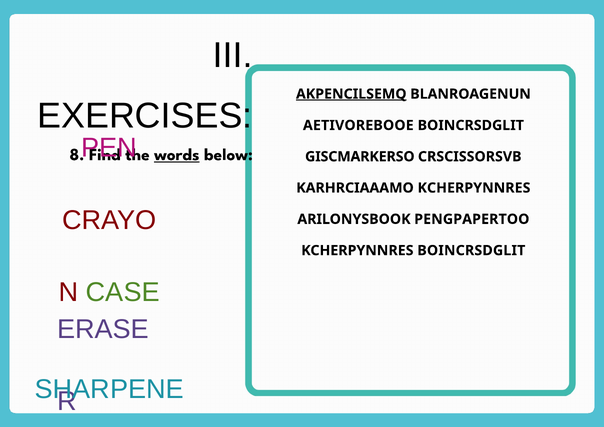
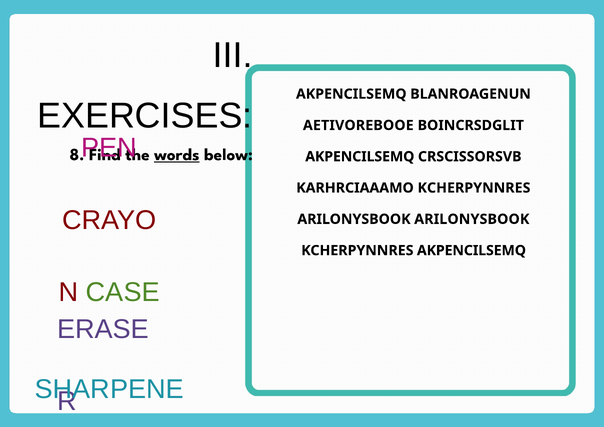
AKPENCILSEMQ at (351, 94) underline: present -> none
GISCMARKERSO at (360, 157): GISCMARKERSO -> AKPENCILSEMQ
ARILONYSBOOK PENGPAPERTOO: PENGPAPERTOO -> ARILONYSBOOK
KCHERPYNNRES BOINCRSDGLIT: BOINCRSDGLIT -> AKPENCILSEMQ
